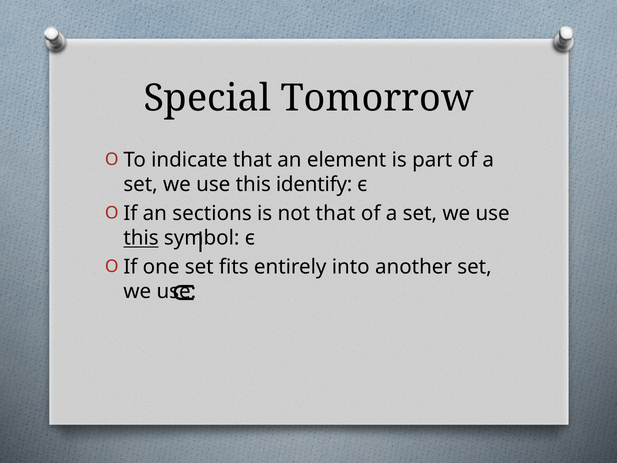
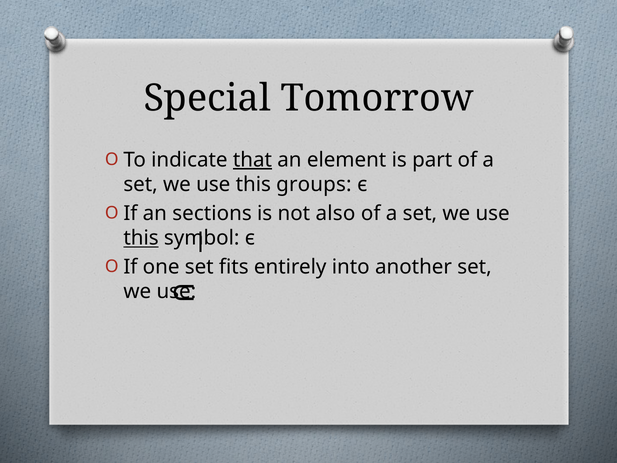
that at (252, 160) underline: none -> present
identify: identify -> groups
not that: that -> also
